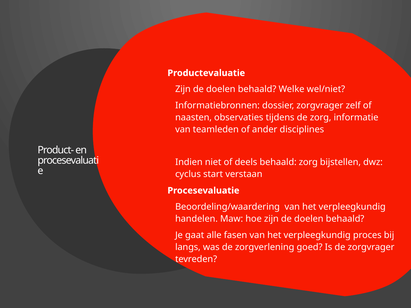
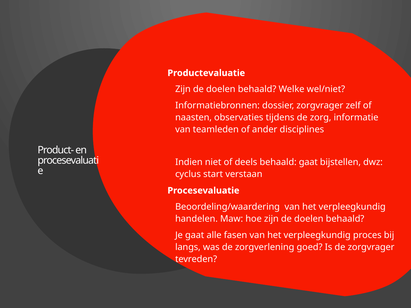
behaald zorg: zorg -> gaat
